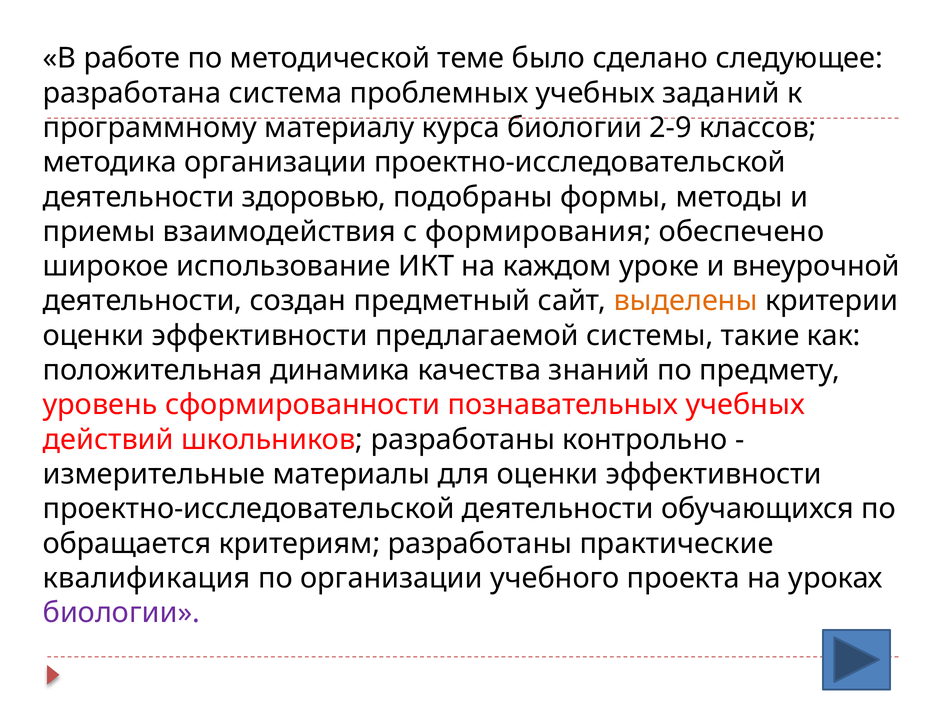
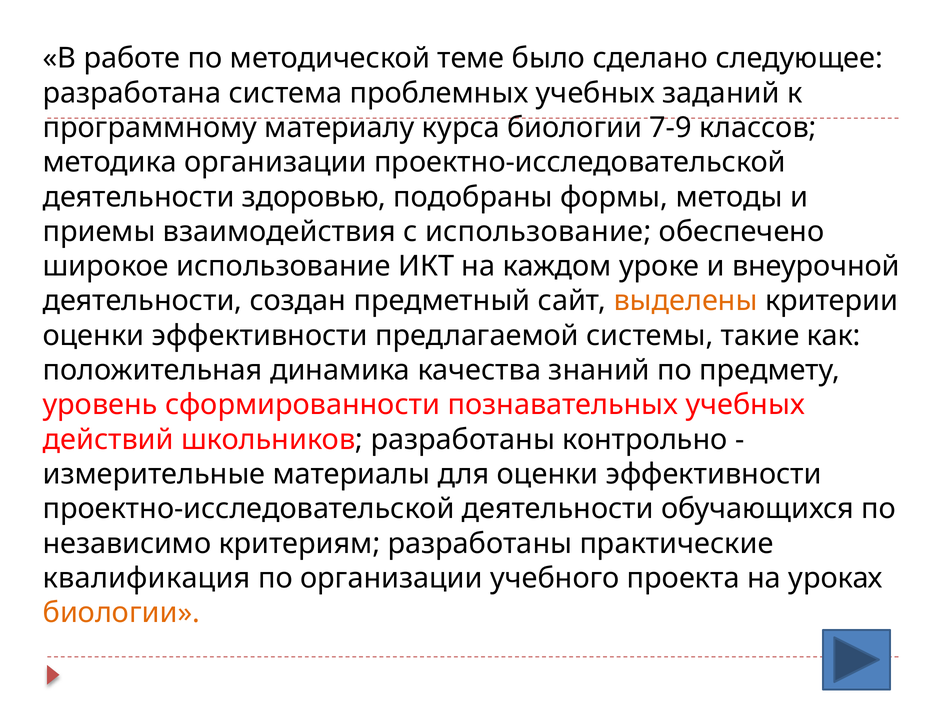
2-9: 2-9 -> 7-9
с формирования: формирования -> использование
обращается: обращается -> независимо
биологии at (121, 613) colour: purple -> orange
